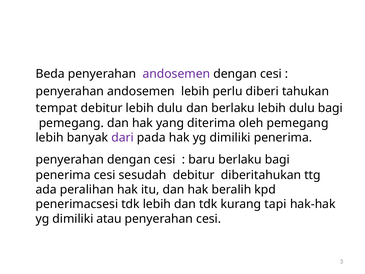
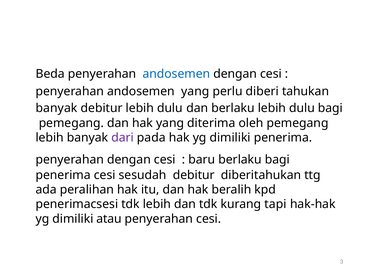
andosemen at (176, 74) colour: purple -> blue
andosemen lebih: lebih -> yang
tempat at (57, 108): tempat -> banyak
